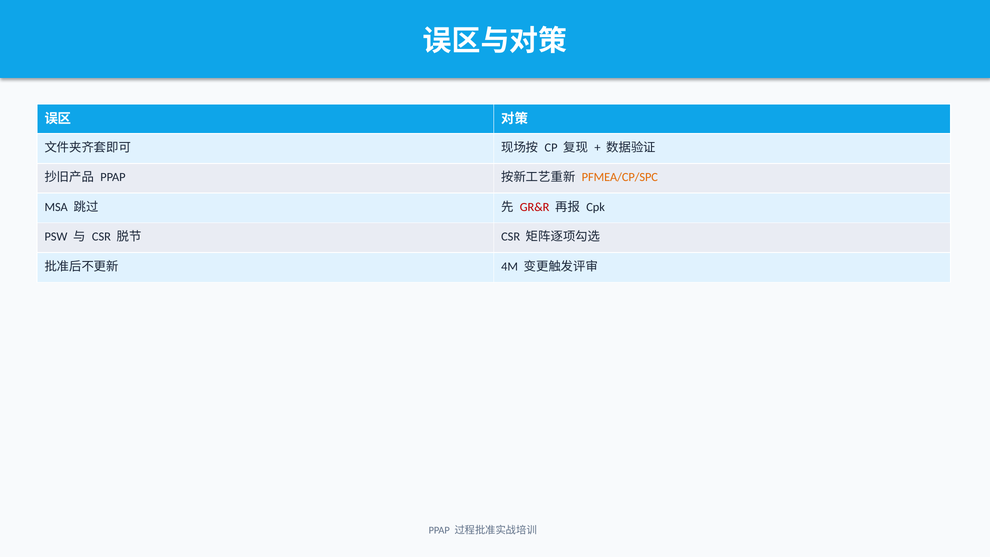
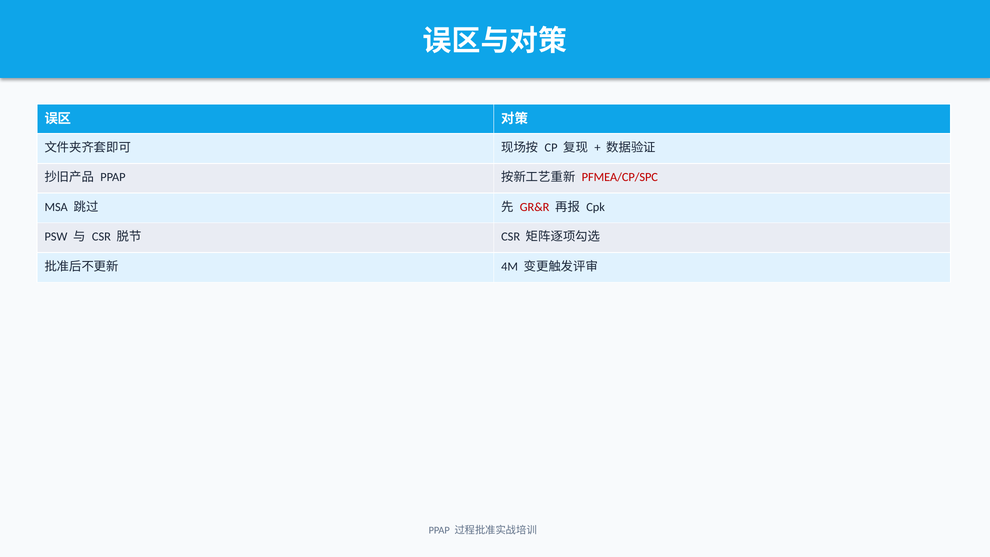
PFMEA/CP/SPC colour: orange -> red
